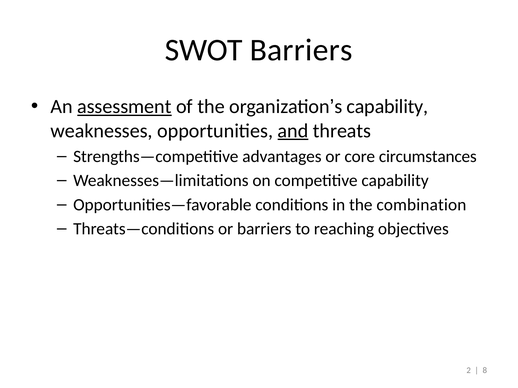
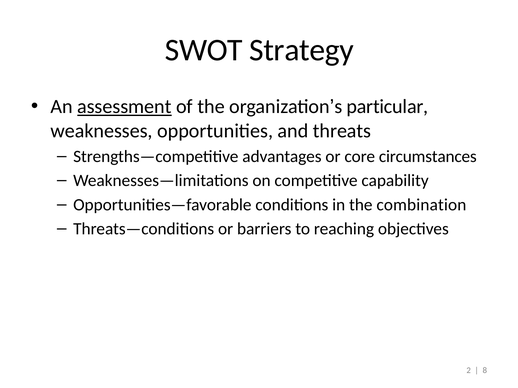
SWOT Barriers: Barriers -> Strategy
organization’s capability: capability -> particular
and underline: present -> none
